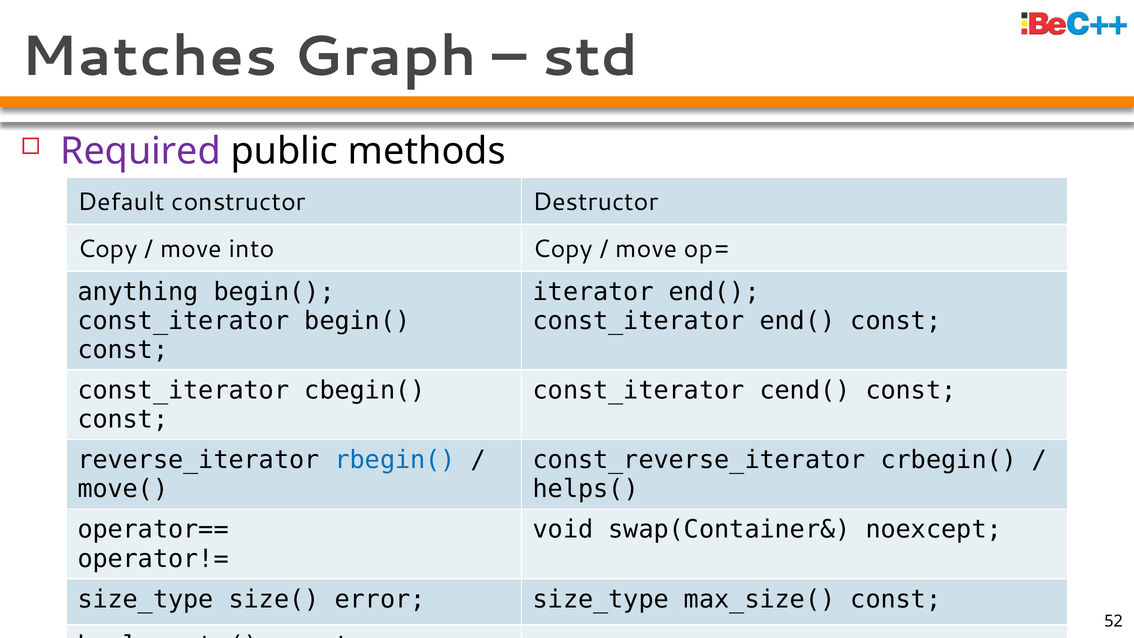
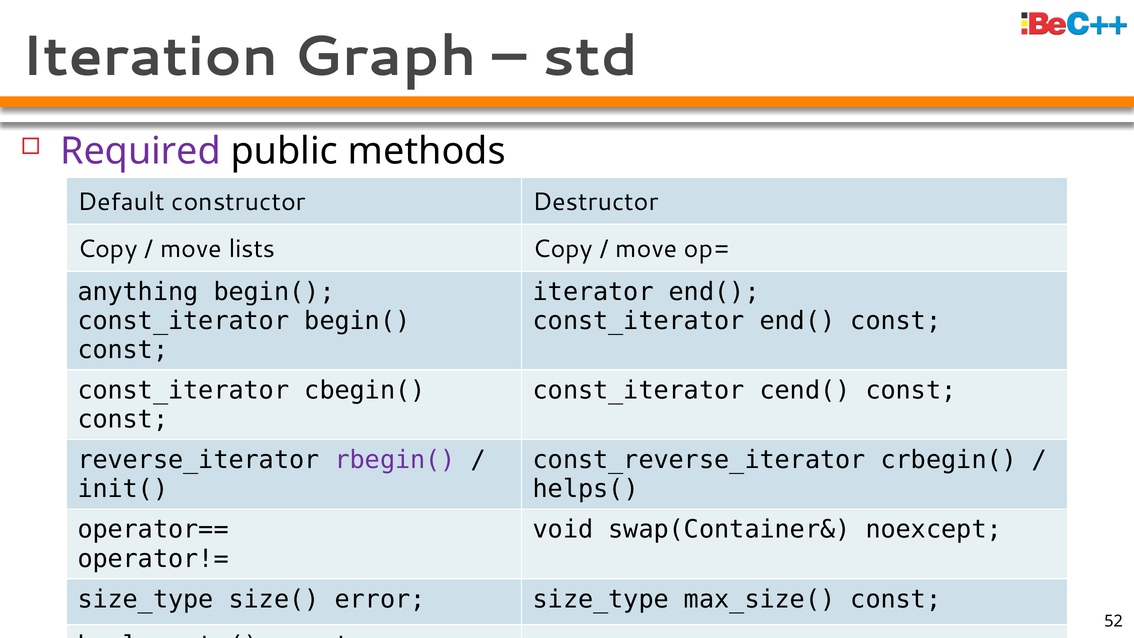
Matches: Matches -> Iteration
into: into -> lists
rbegin( colour: blue -> purple
move(: move( -> init(
